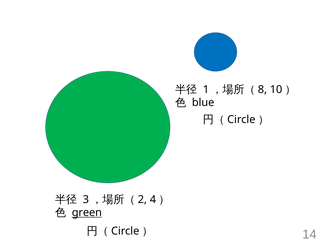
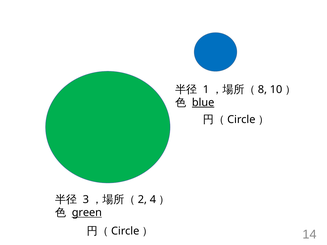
blue underline: none -> present
